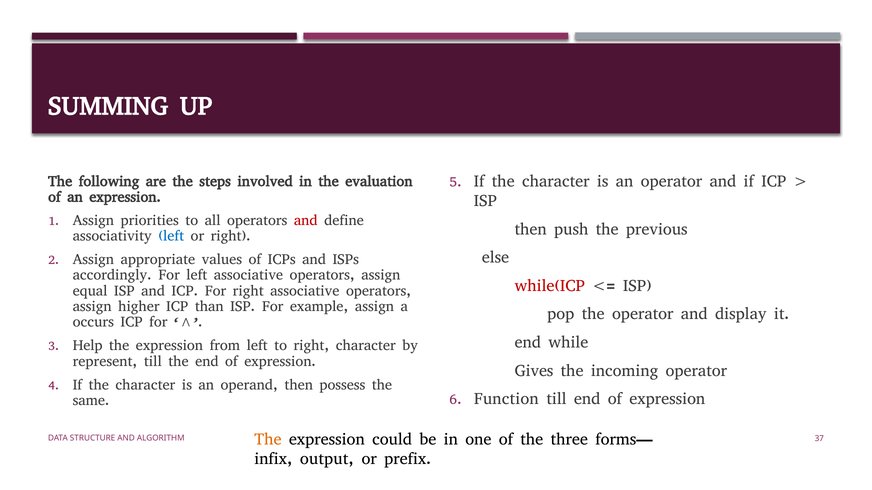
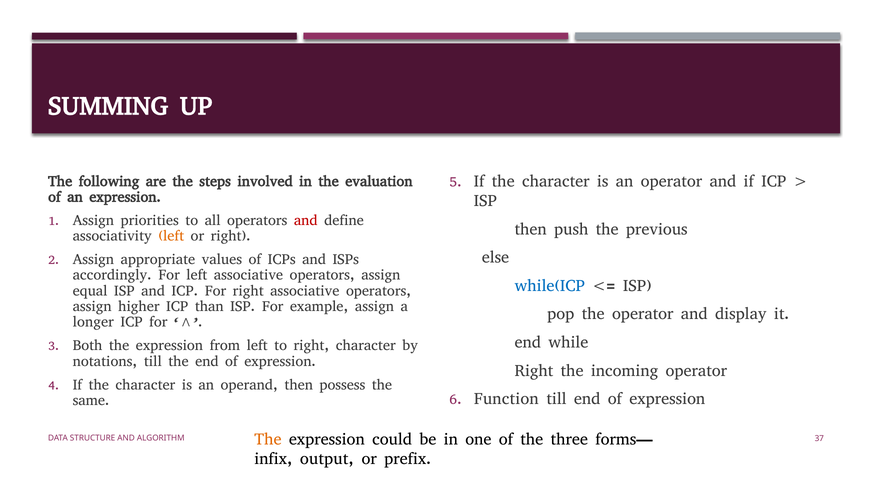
left at (171, 236) colour: blue -> orange
while(ICP colour: red -> blue
occurs: occurs -> longer
Help: Help -> Both
represent: represent -> notations
Gives at (534, 371): Gives -> Right
